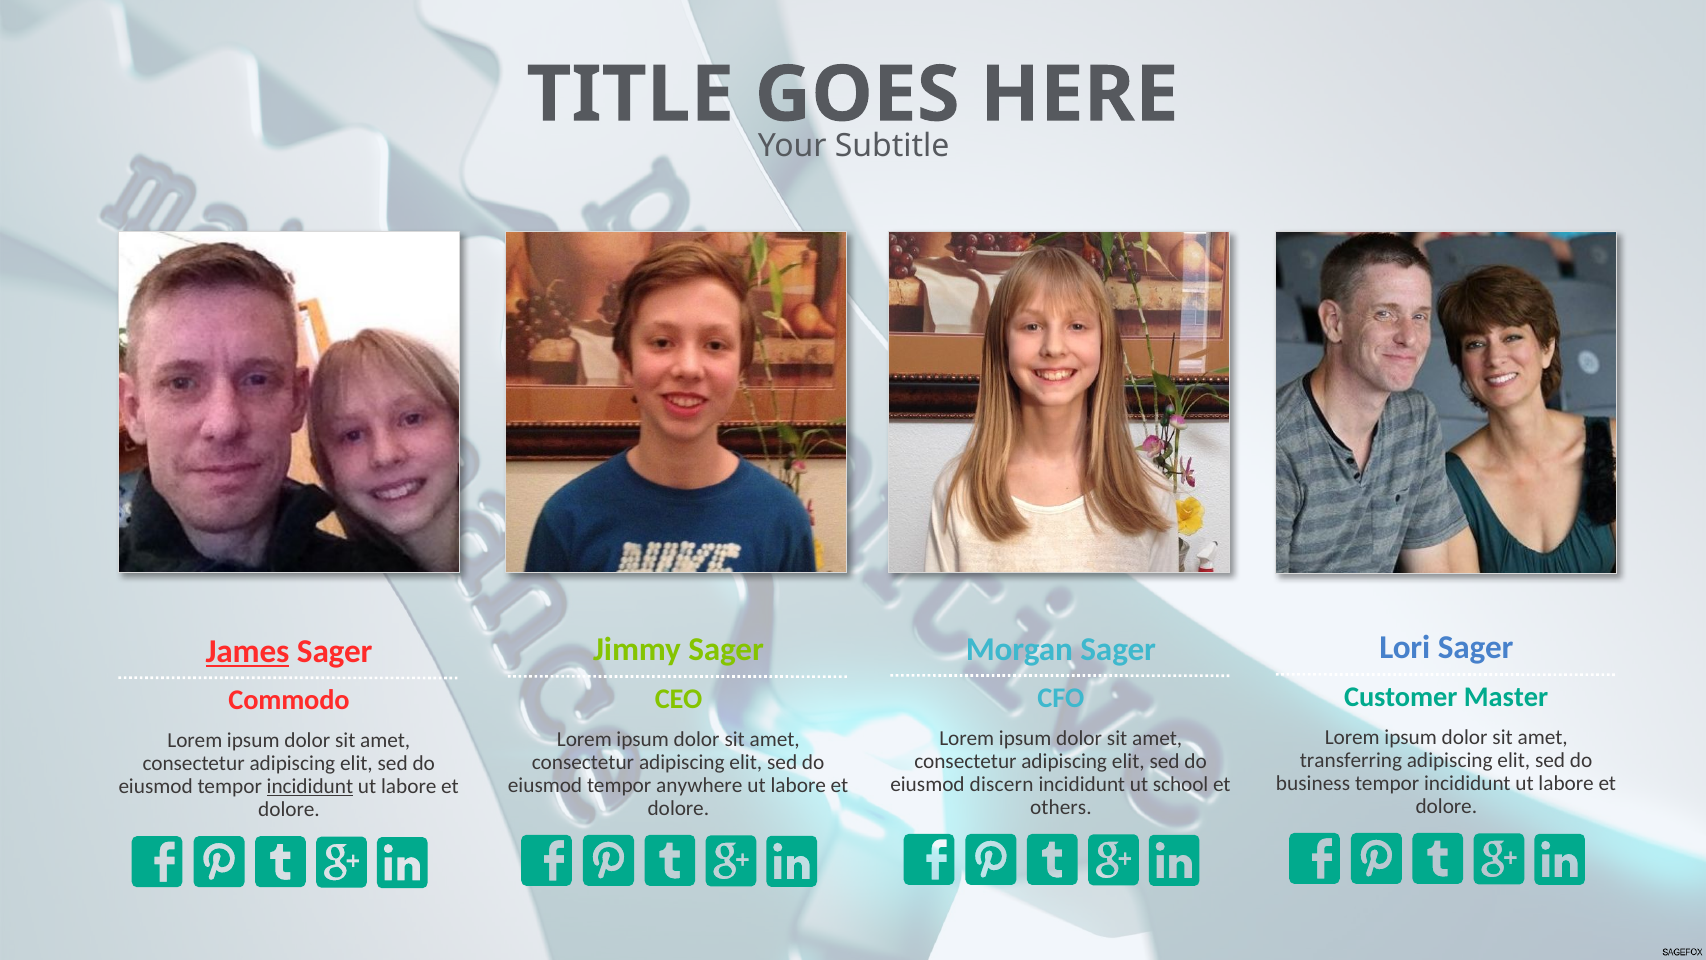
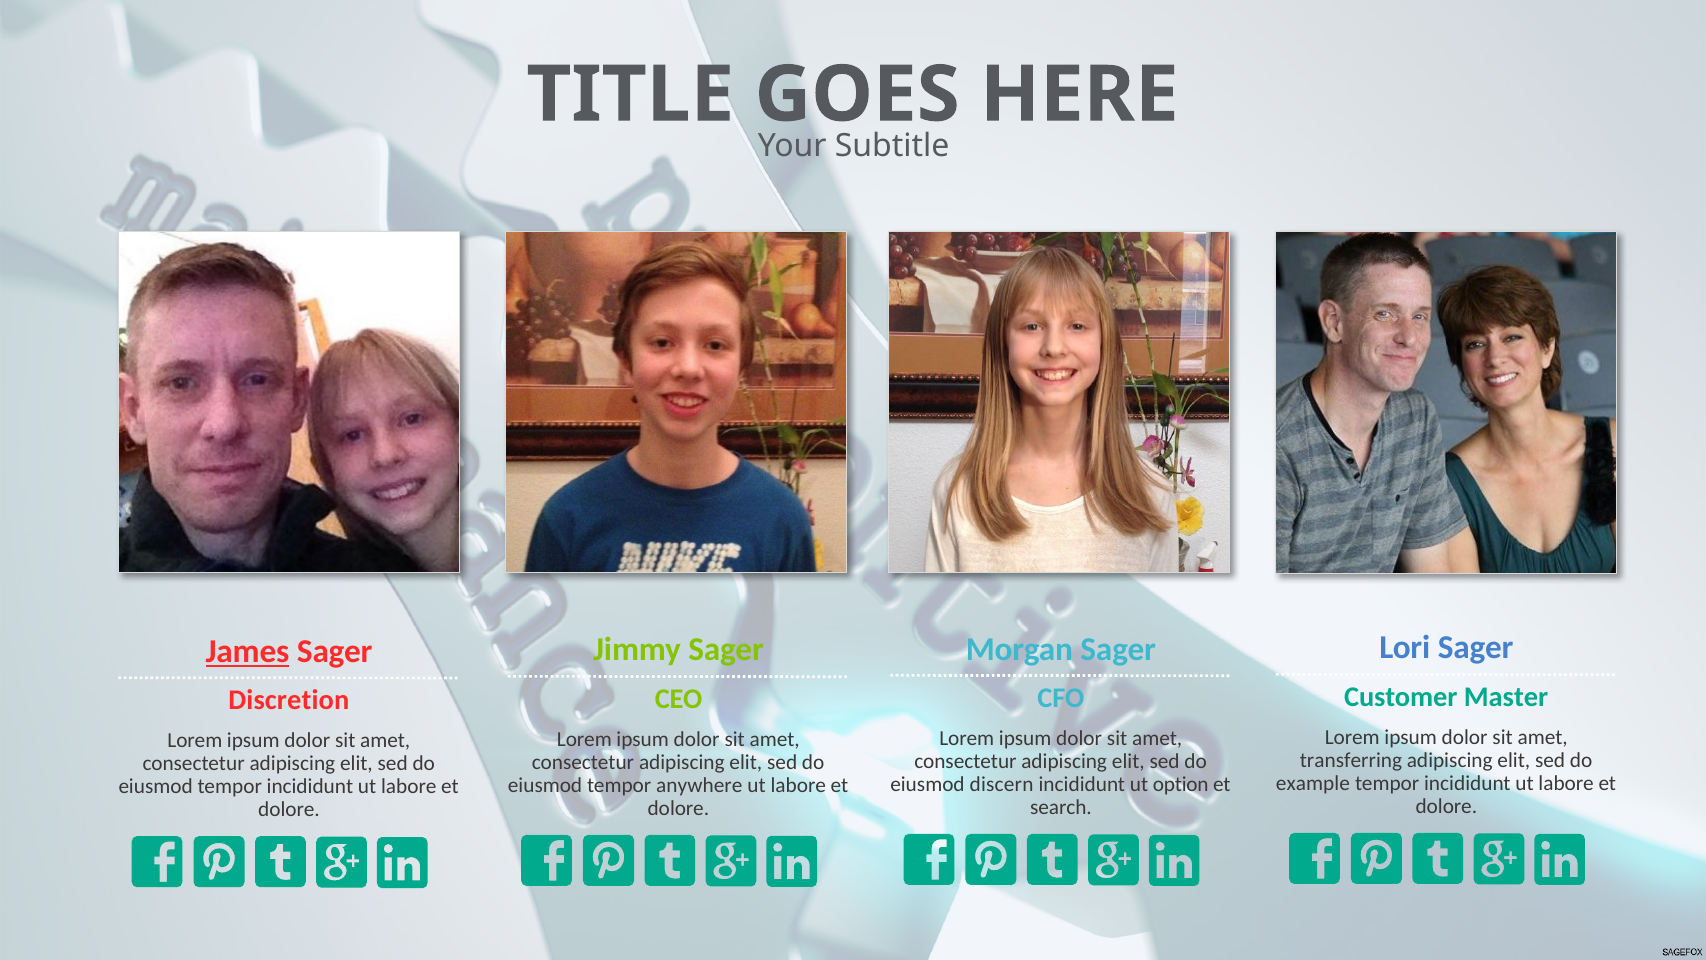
Commodo: Commodo -> Discretion
business: business -> example
school: school -> option
incididunt at (310, 786) underline: present -> none
others: others -> search
